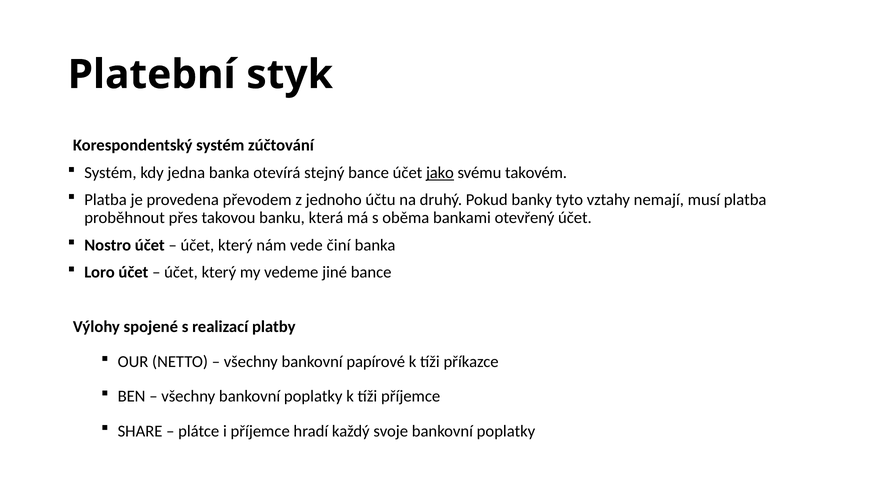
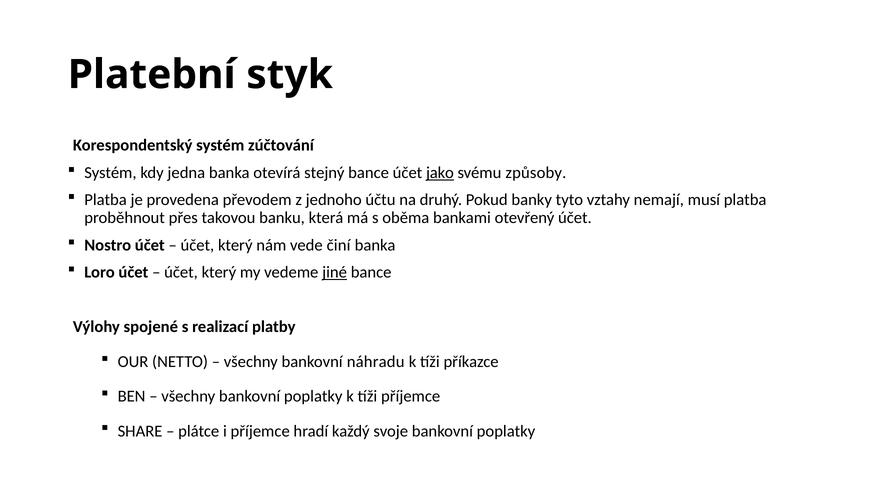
takovém: takovém -> způsoby
jiné underline: none -> present
papírové: papírové -> náhradu
